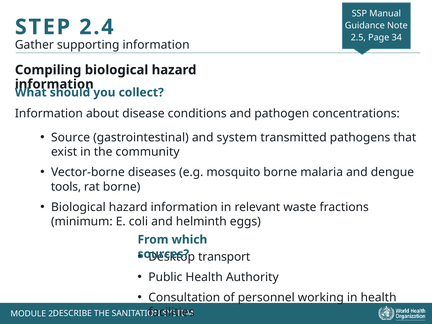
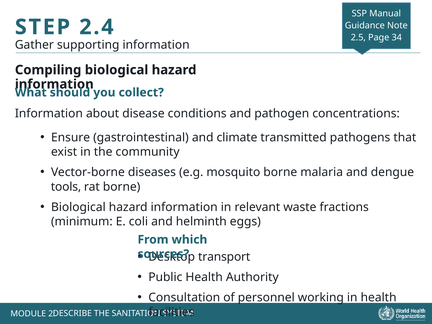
Source: Source -> Ensure
and system: system -> climate
